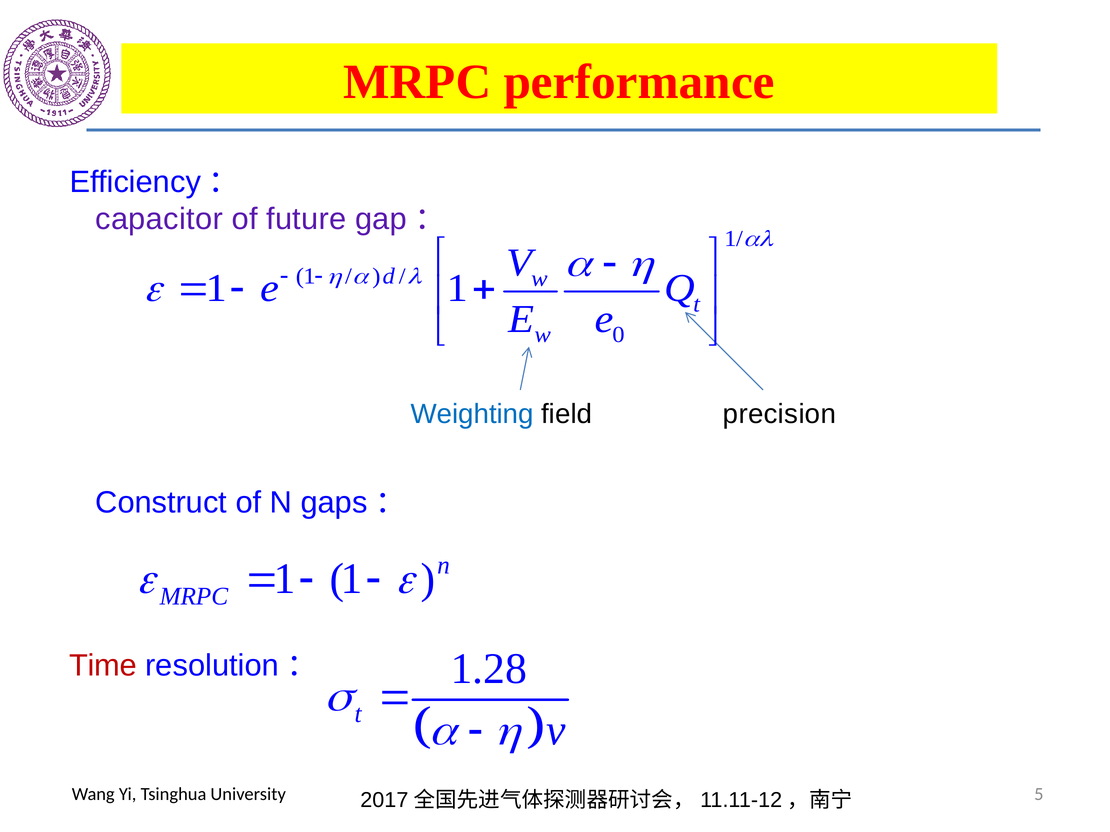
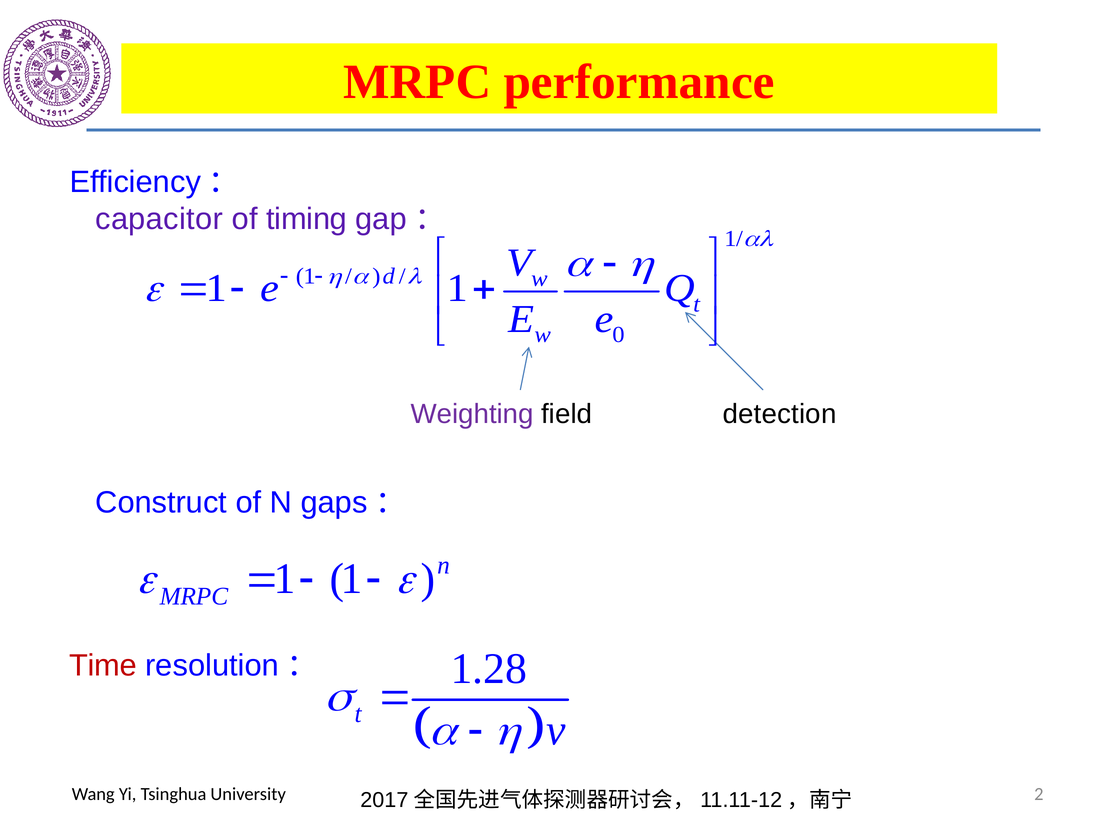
future: future -> timing
Weighting colour: blue -> purple
precision: precision -> detection
5: 5 -> 2
